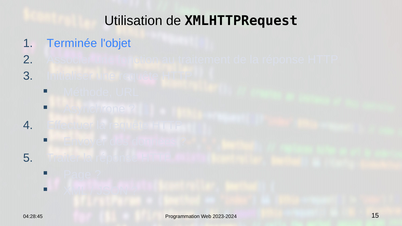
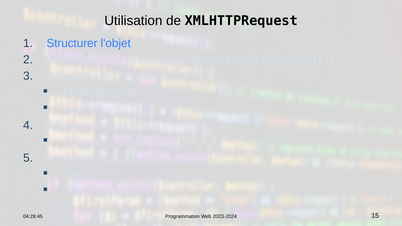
Terminée: Terminée -> Structurer
